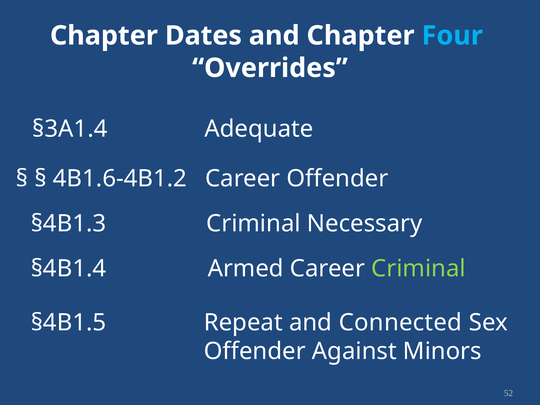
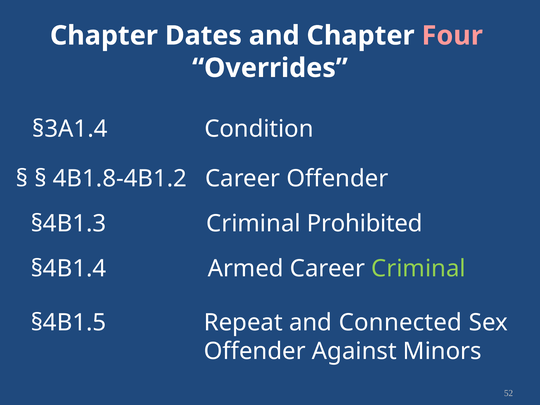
Four colour: light blue -> pink
Adequate: Adequate -> Condition
4B1.6-4B1.2: 4B1.6-4B1.2 -> 4B1.8-4B1.2
Necessary: Necessary -> Prohibited
